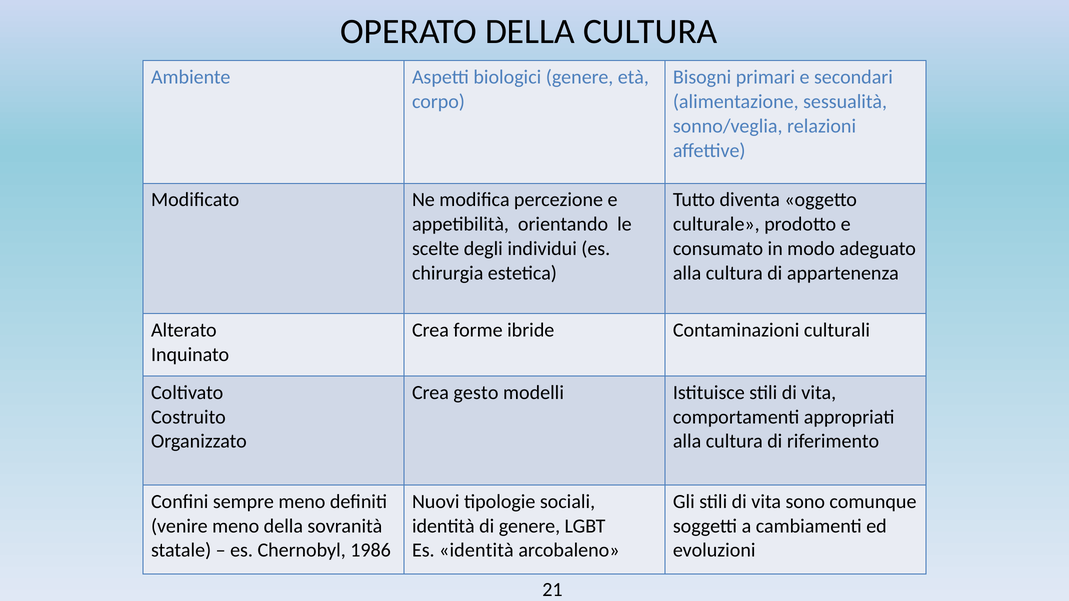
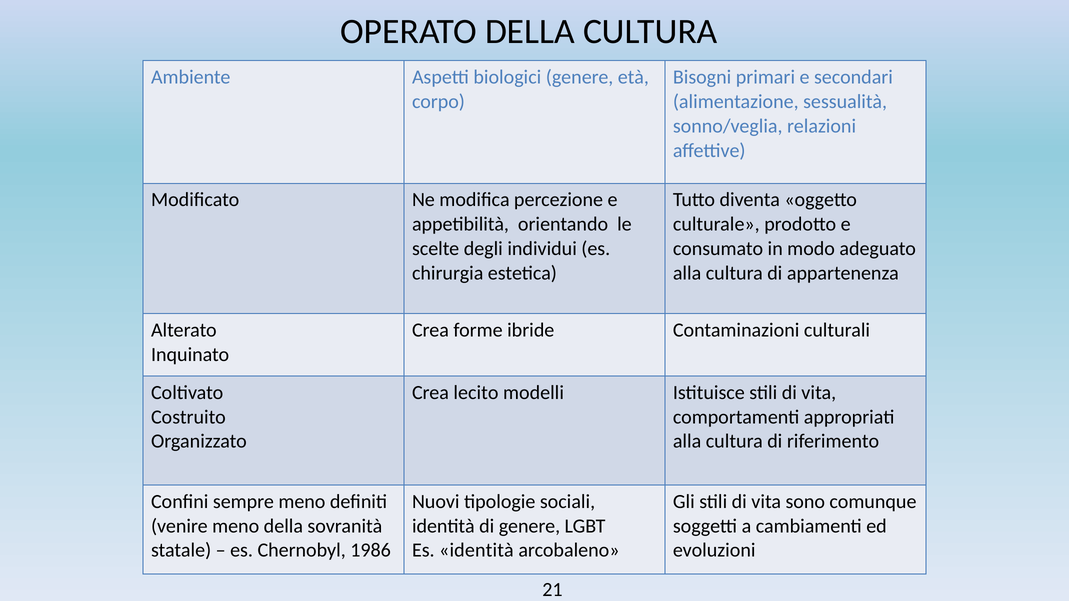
gesto: gesto -> lecito
